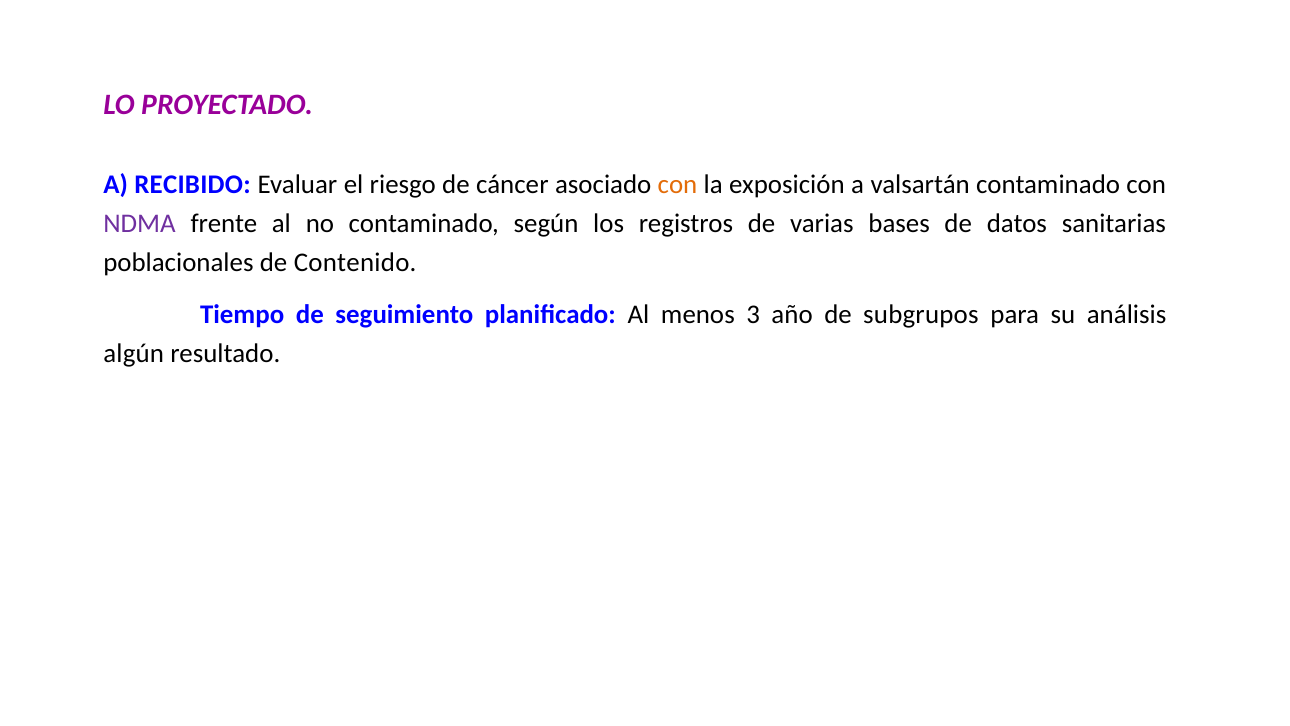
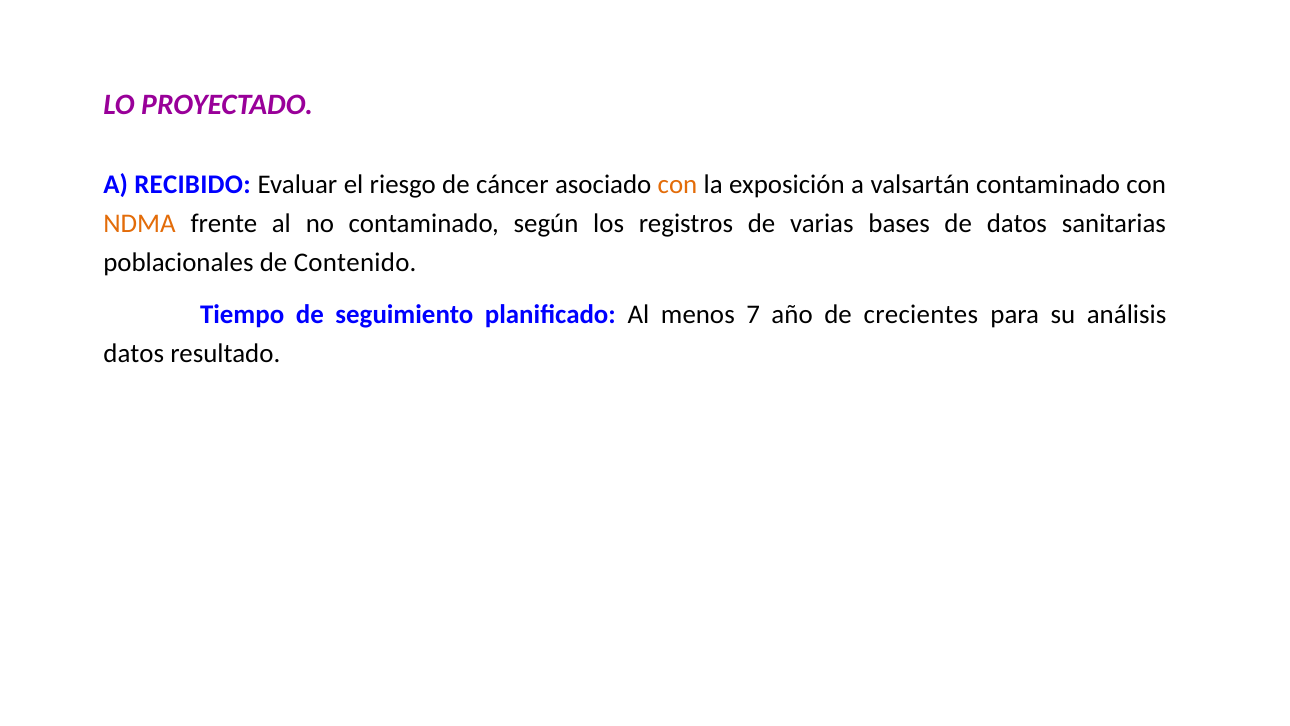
NDMA colour: purple -> orange
3: 3 -> 7
subgrupos: subgrupos -> crecientes
algún at (134, 353): algún -> datos
